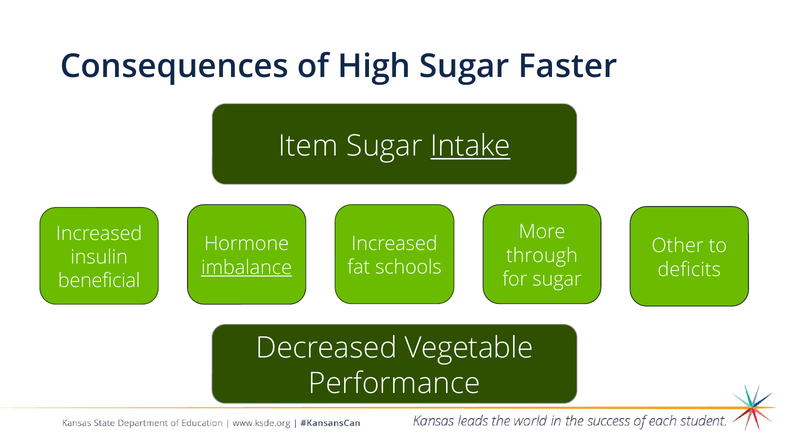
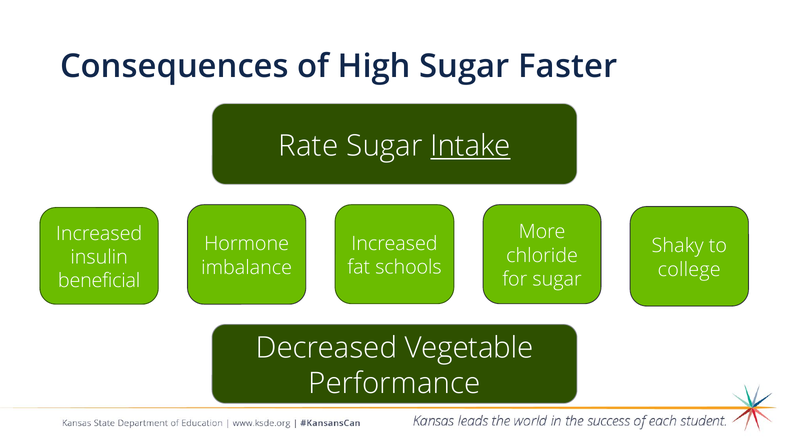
Item: Item -> Rate
Other: Other -> Shaky
through: through -> chloride
imbalance underline: present -> none
deficits: deficits -> college
